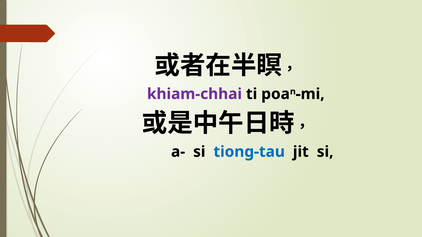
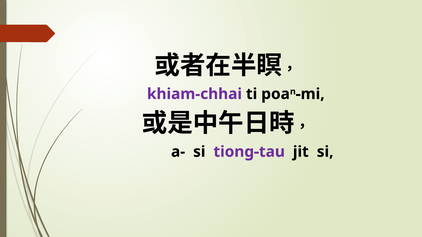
tiong-tau colour: blue -> purple
